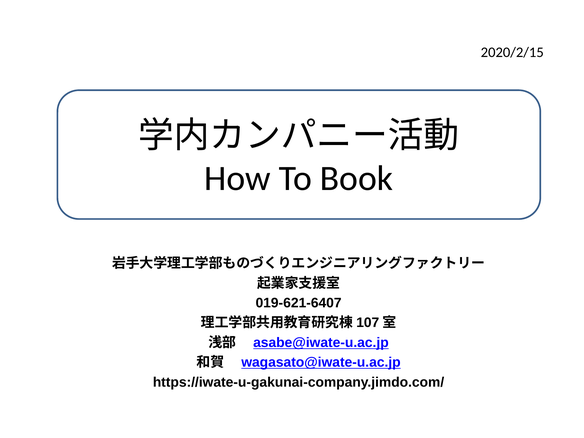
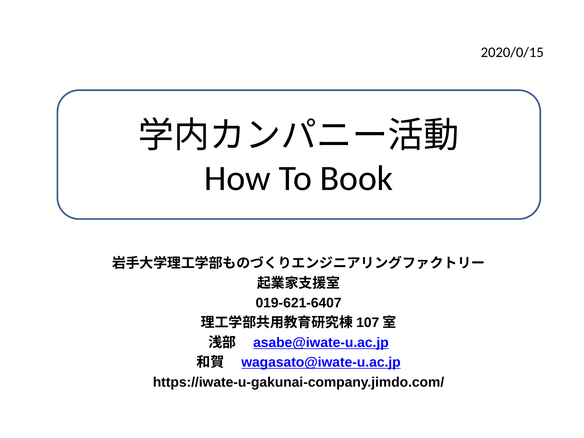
2020/2/15: 2020/2/15 -> 2020/0/15
